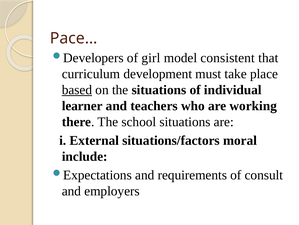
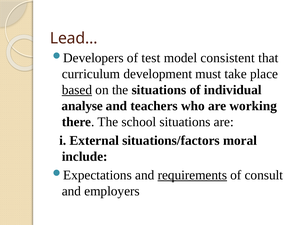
Pace…: Pace… -> Lead…
girl: girl -> test
learner: learner -> analyse
requirements underline: none -> present
